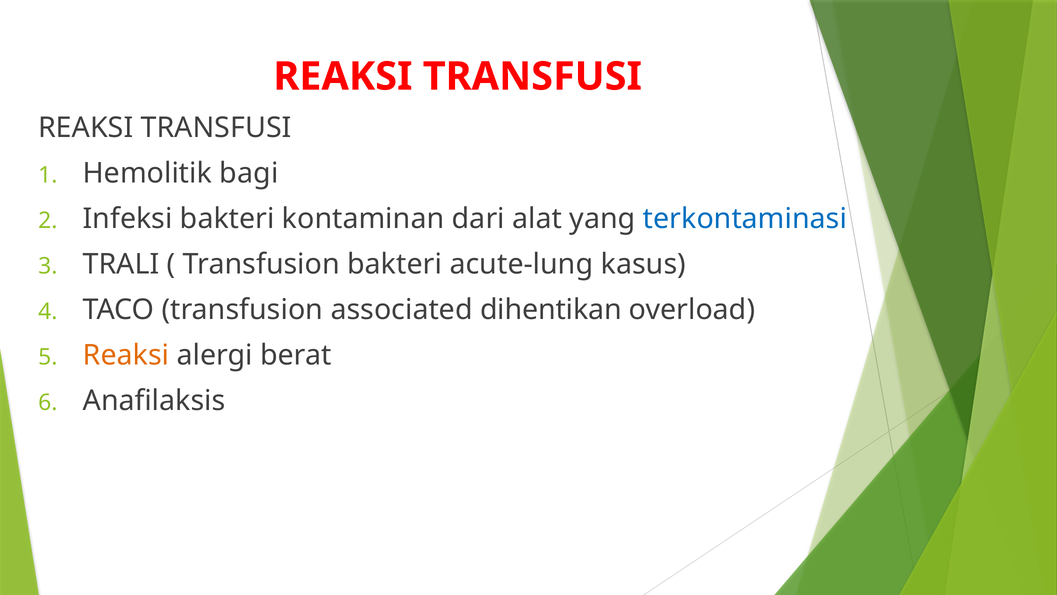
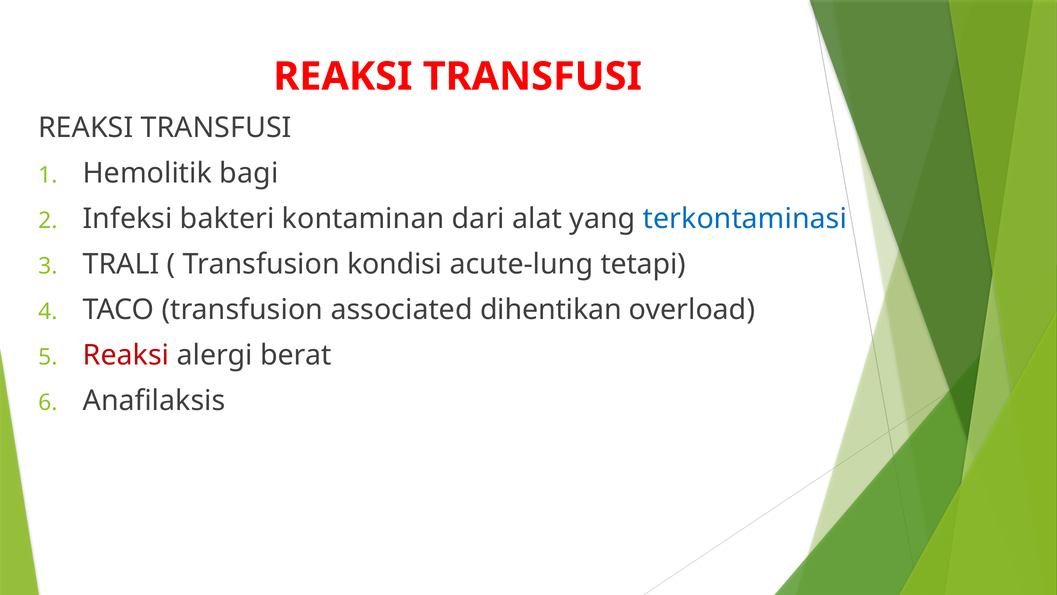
Transfusion bakteri: bakteri -> kondisi
kasus: kasus -> tetapi
Reaksi at (126, 355) colour: orange -> red
